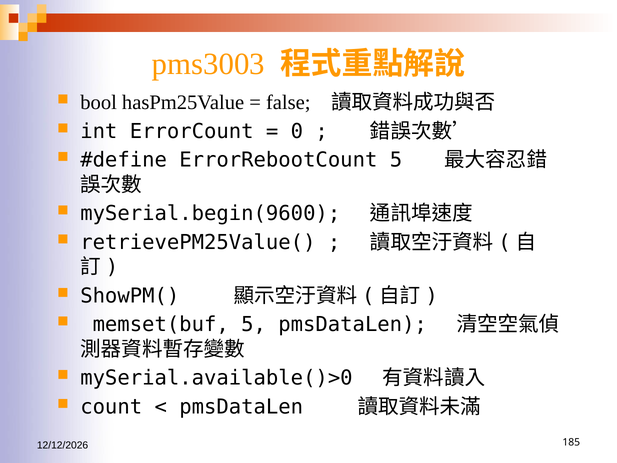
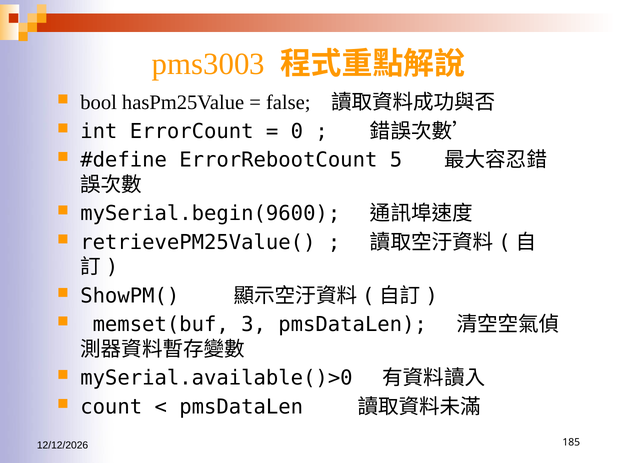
memset(buf 5: 5 -> 3
